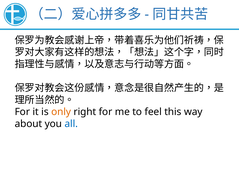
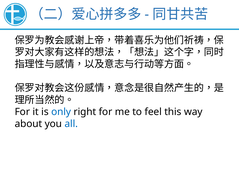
only colour: orange -> blue
